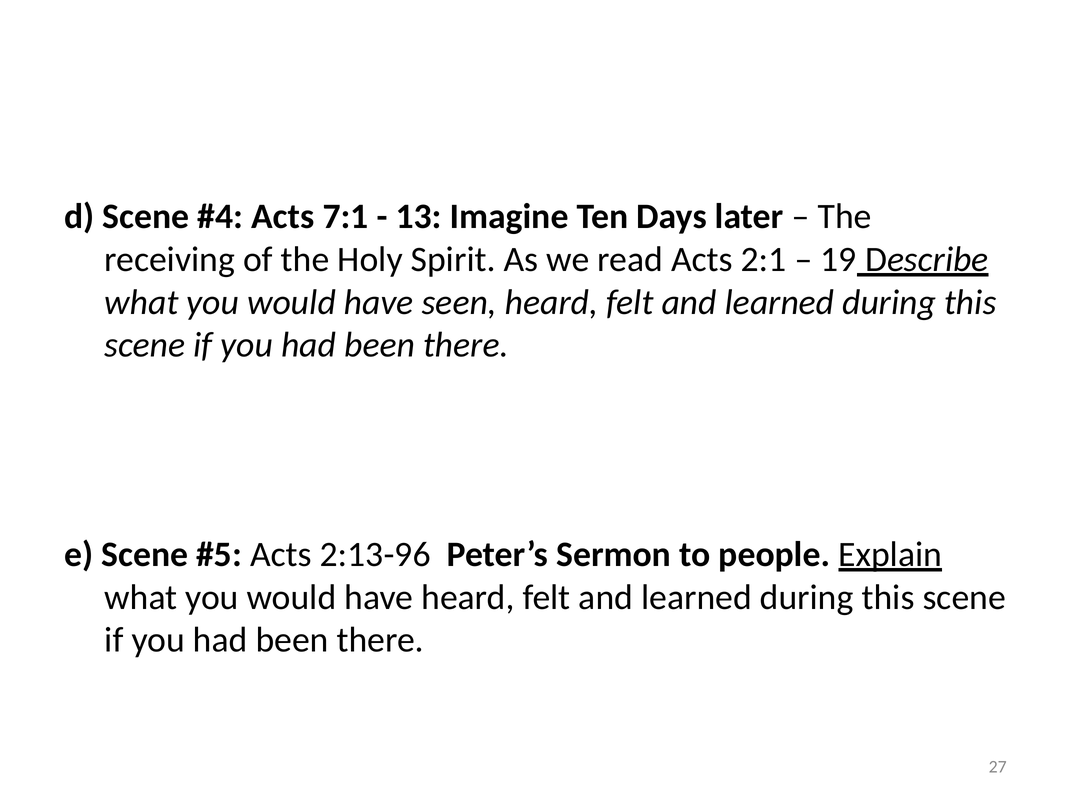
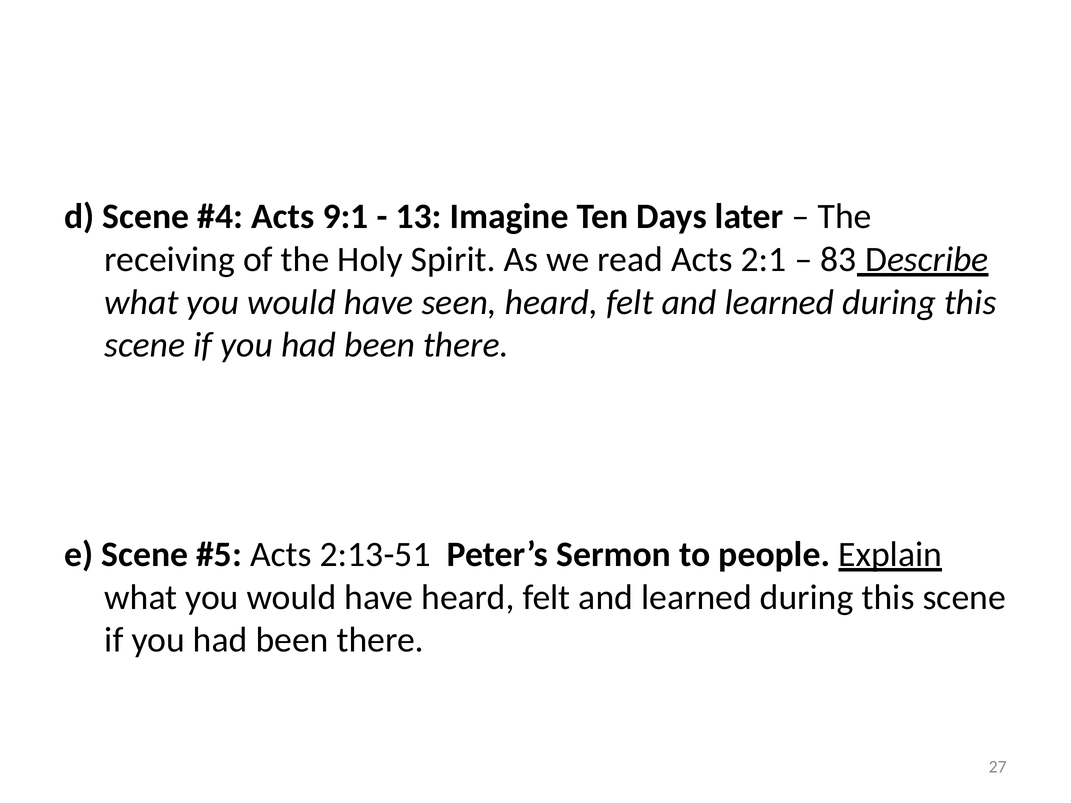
7:1: 7:1 -> 9:1
19: 19 -> 83
2:13-96: 2:13-96 -> 2:13-51
